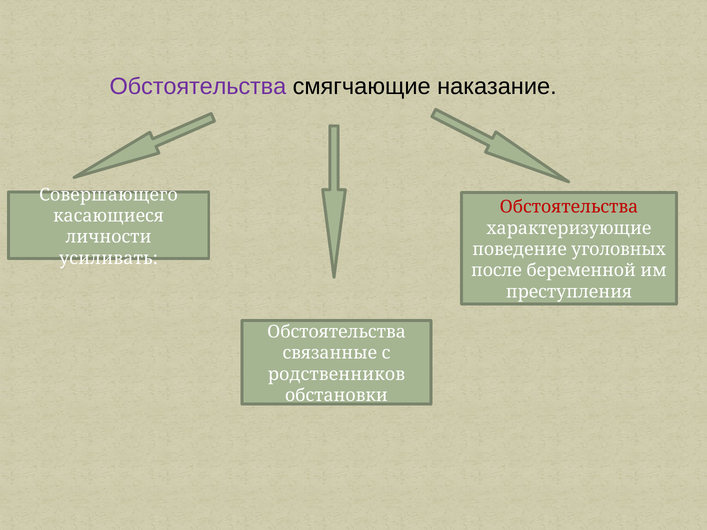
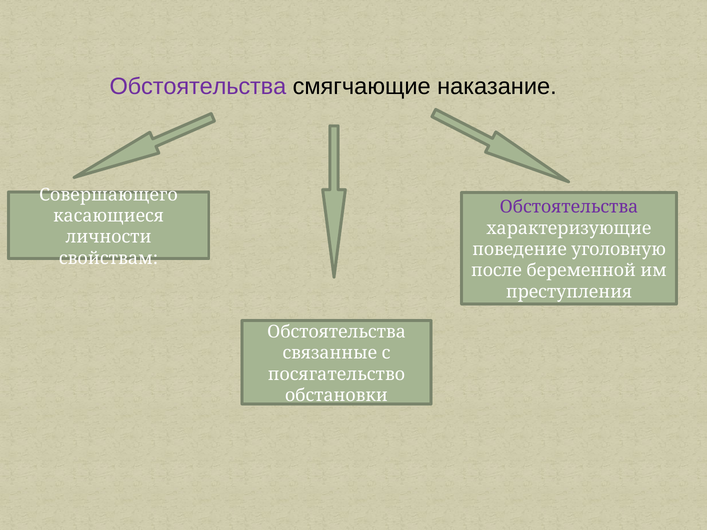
Обстоятельства at (569, 207) colour: red -> purple
уголовных: уголовных -> уголовную
усиливать: усиливать -> свойствам
родственников: родственников -> посягательство
